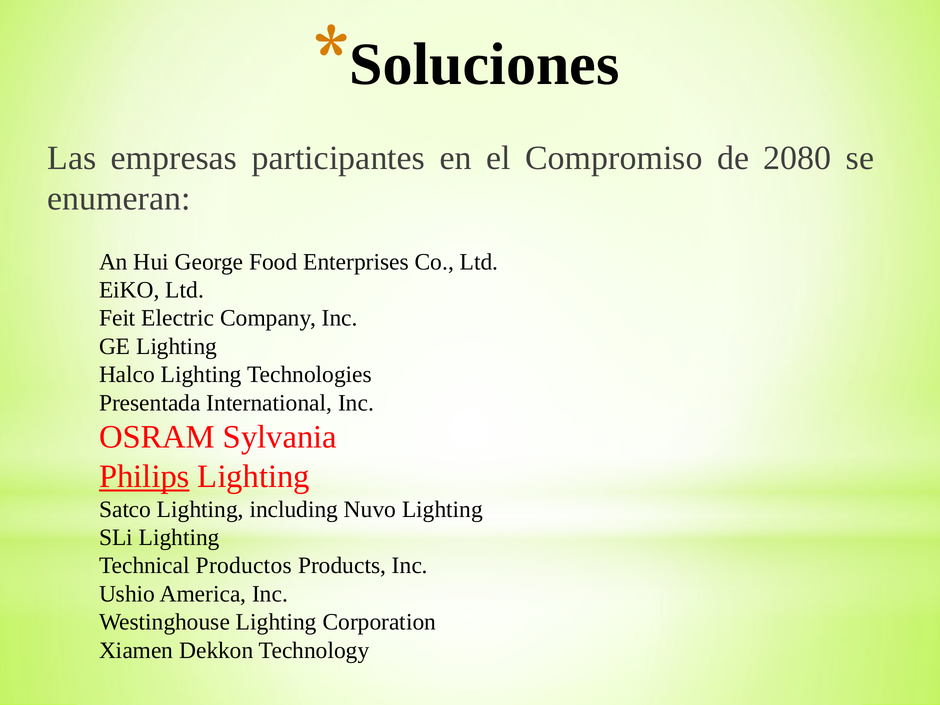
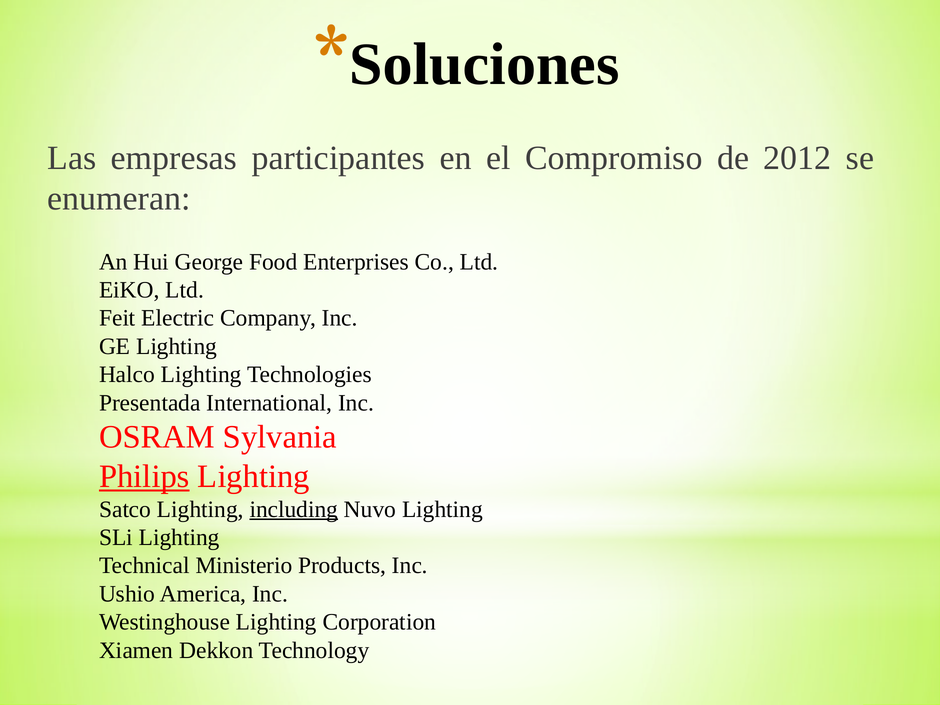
2080: 2080 -> 2012
including underline: none -> present
Productos: Productos -> Ministerio
